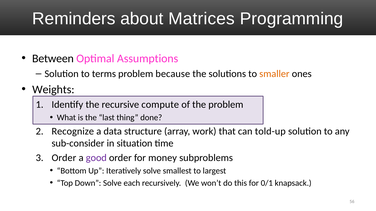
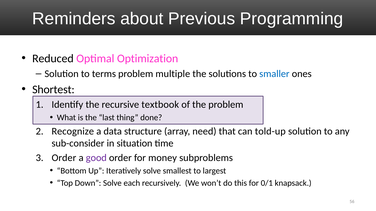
Matrices: Matrices -> Previous
Between: Between -> Reduced
Assumptions: Assumptions -> Optimization
because: because -> multiple
smaller colour: orange -> blue
Weights: Weights -> Shortest
compute: compute -> textbook
work: work -> need
